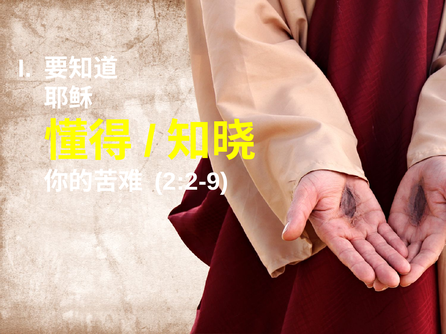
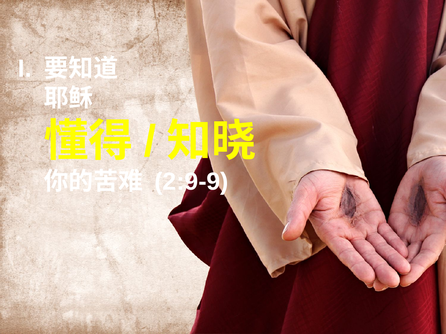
2:2-9: 2:2-9 -> 2:9-9
